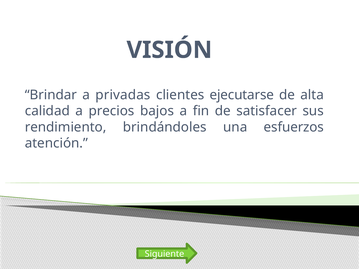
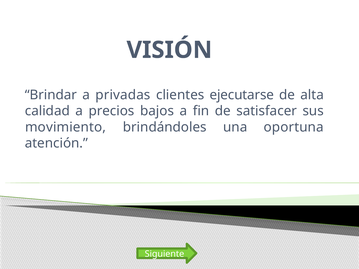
rendimiento: rendimiento -> movimiento
esfuerzos: esfuerzos -> oportuna
